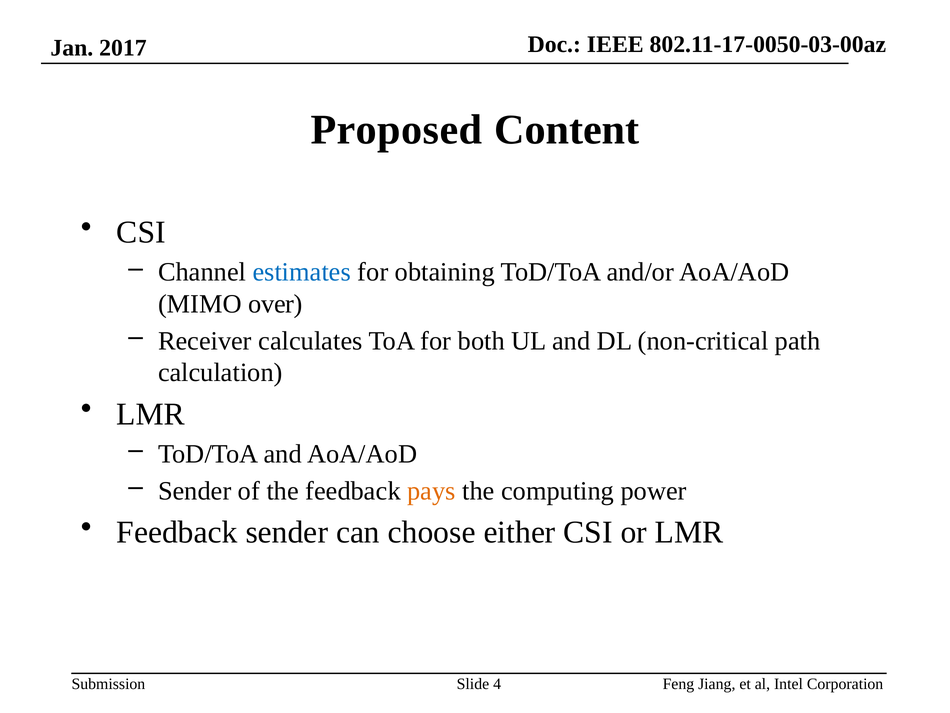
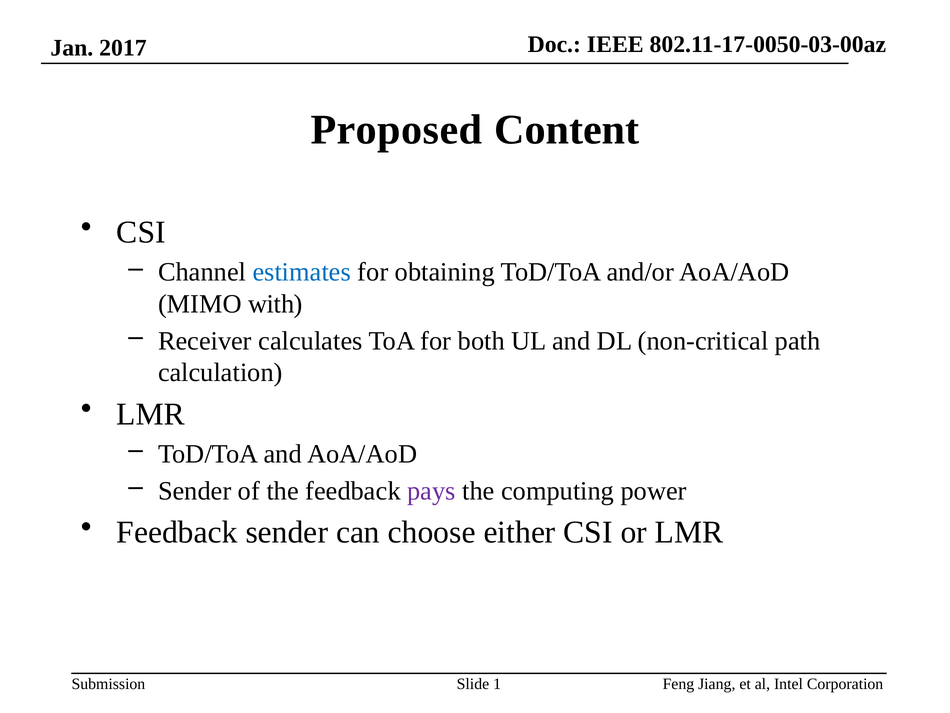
over: over -> with
pays colour: orange -> purple
4: 4 -> 1
